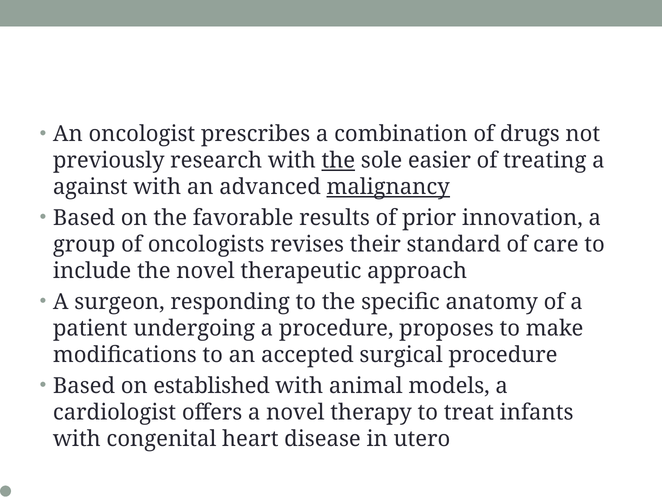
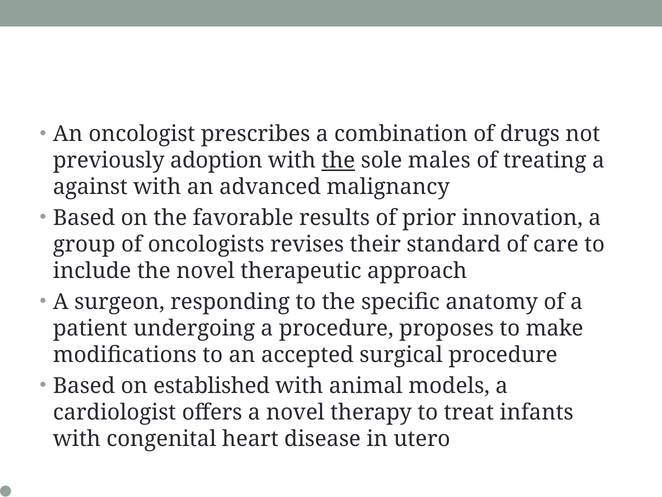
research: research -> adoption
easier: easier -> males
malignancy underline: present -> none
